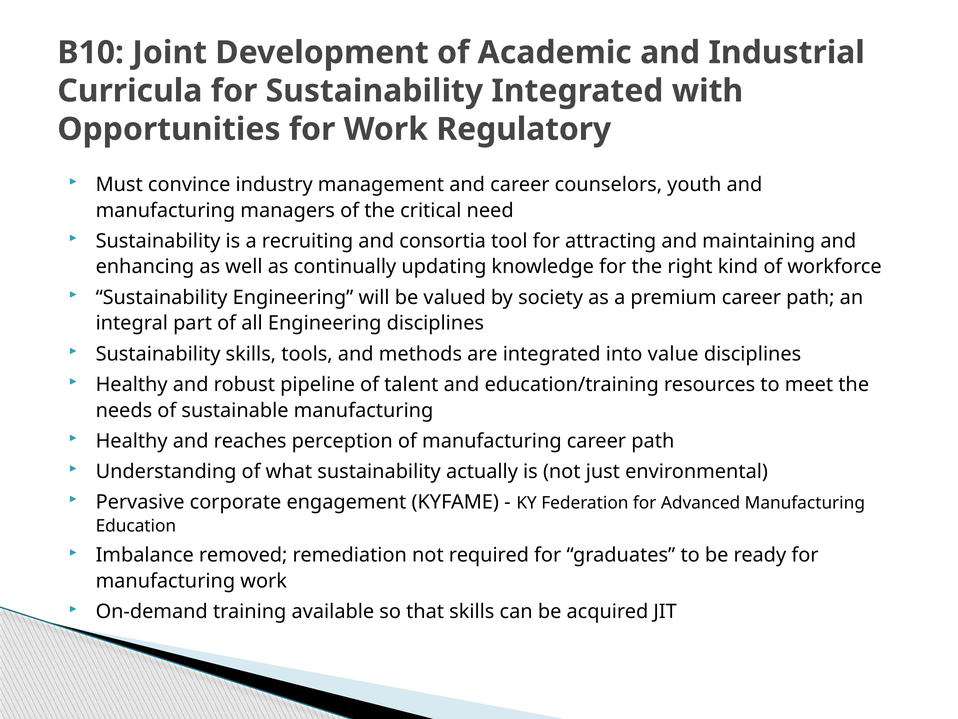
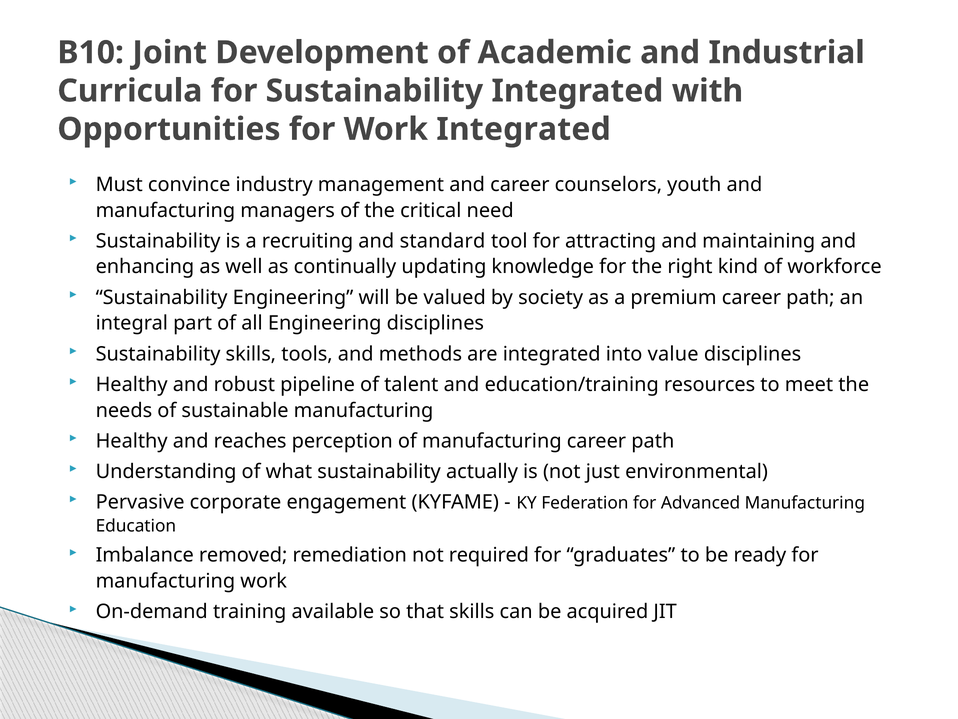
Work Regulatory: Regulatory -> Integrated
consortia: consortia -> standard
